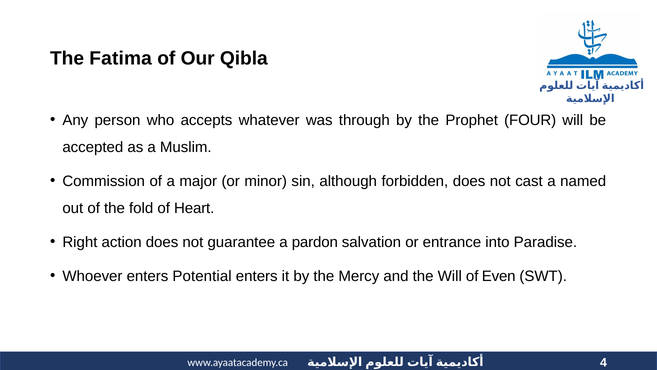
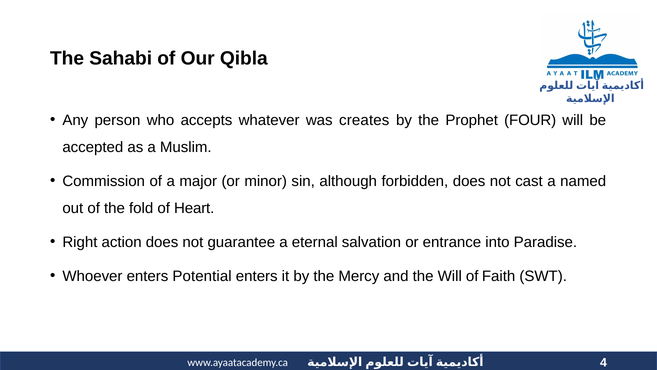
Fatima: Fatima -> Sahabi
through: through -> creates
pardon: pardon -> eternal
Even: Even -> Faith
